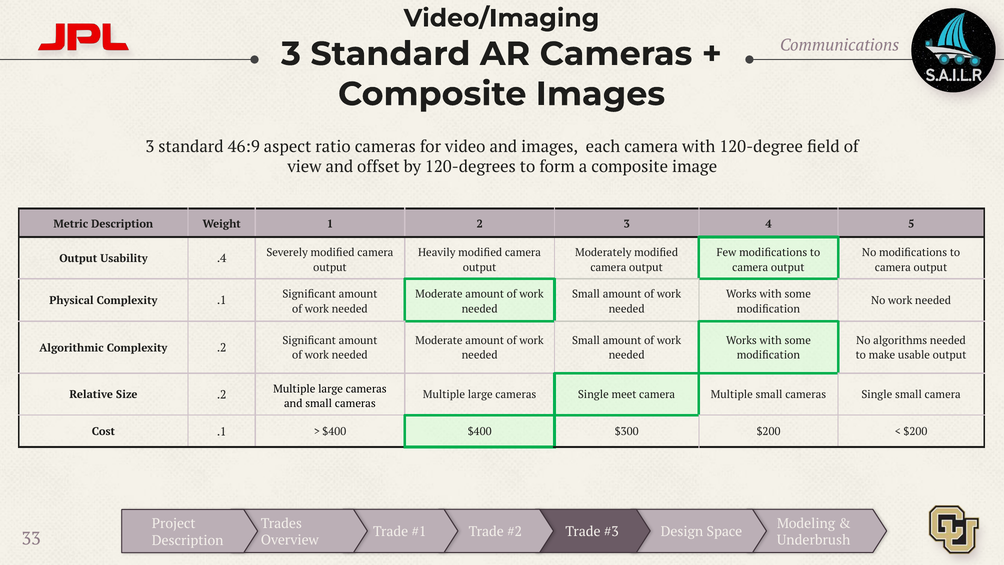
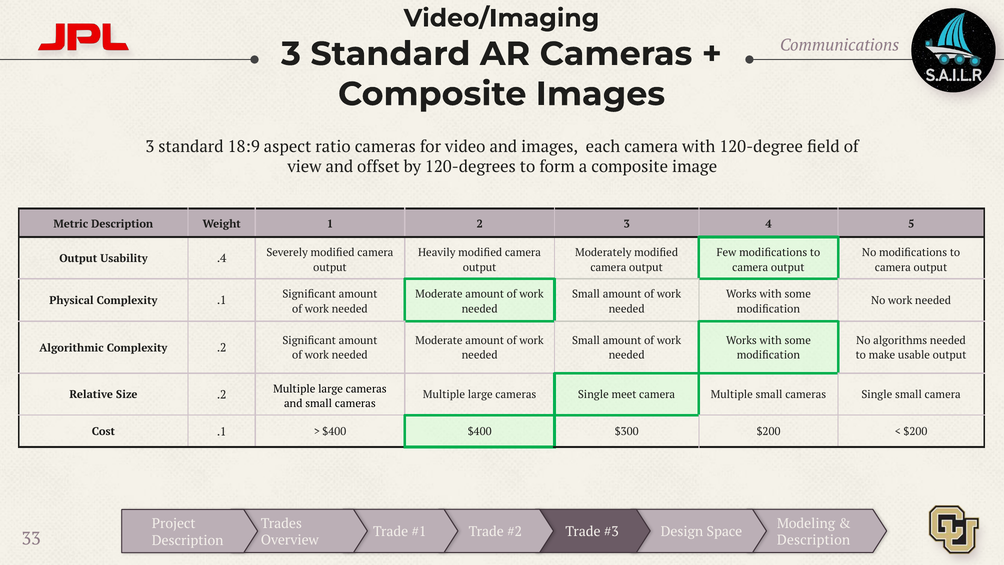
46:9: 46:9 -> 18:9
Underbrush at (814, 540): Underbrush -> Description
